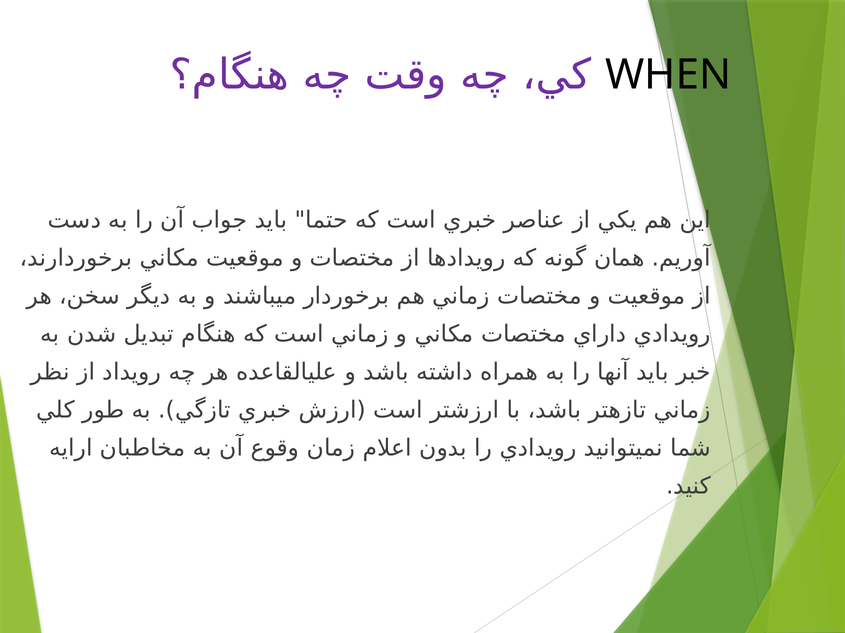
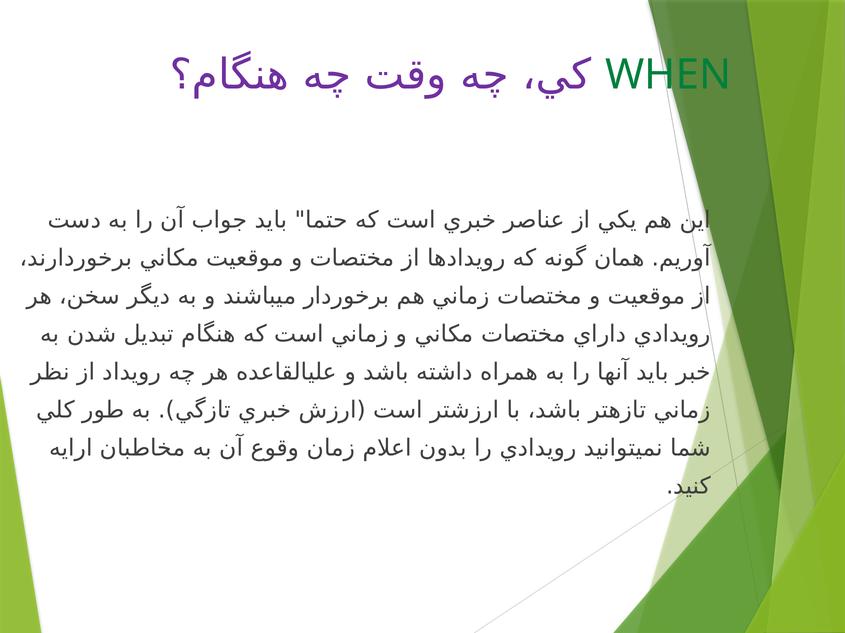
WHEN colour: black -> green
